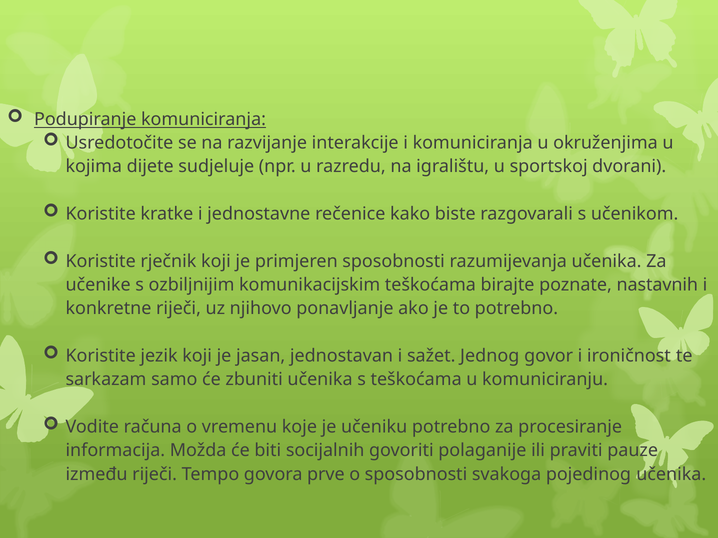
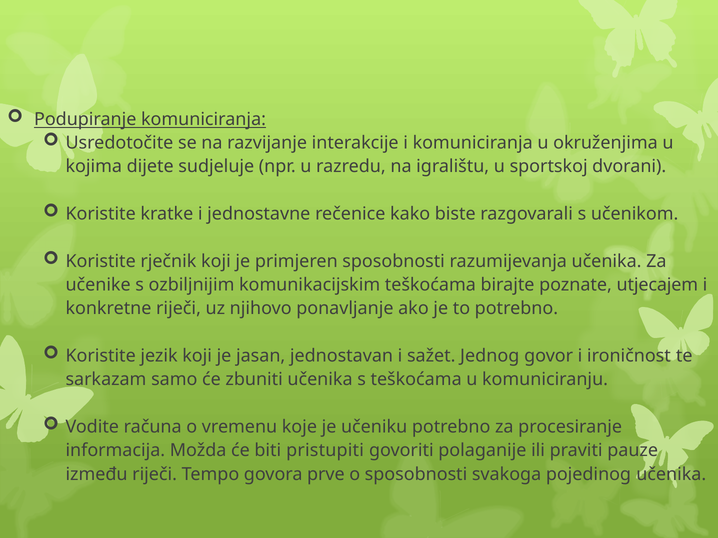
nastavnih: nastavnih -> utjecajem
socijalnih: socijalnih -> pristupiti
